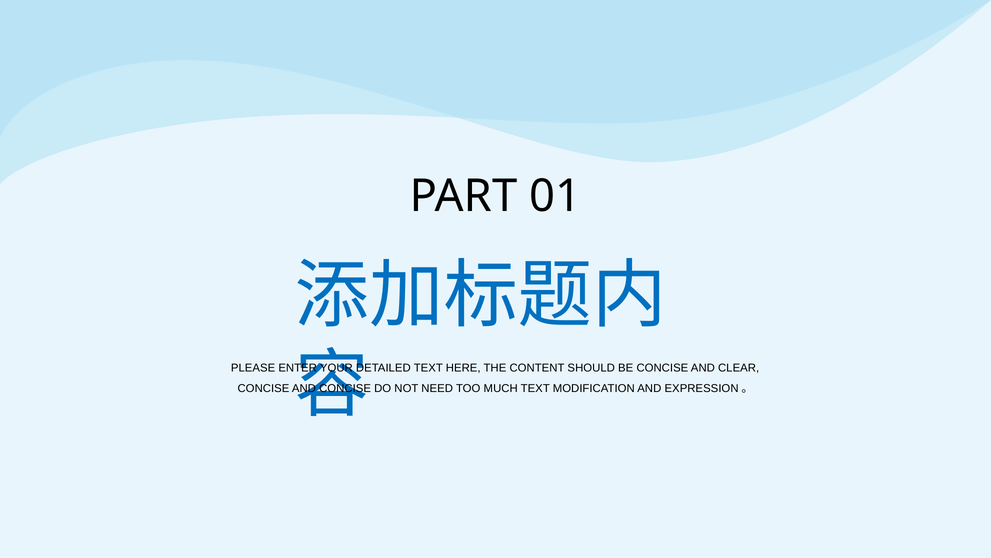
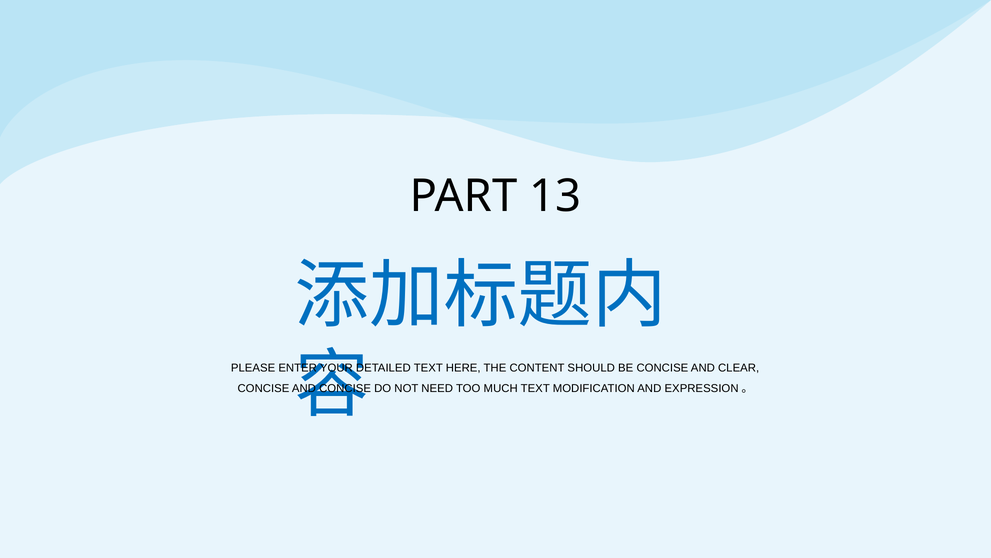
01: 01 -> 13
